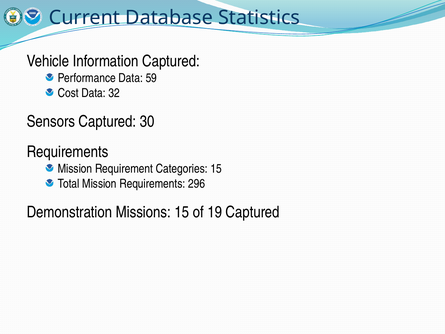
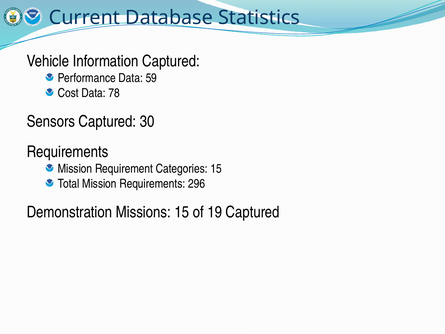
32: 32 -> 78
